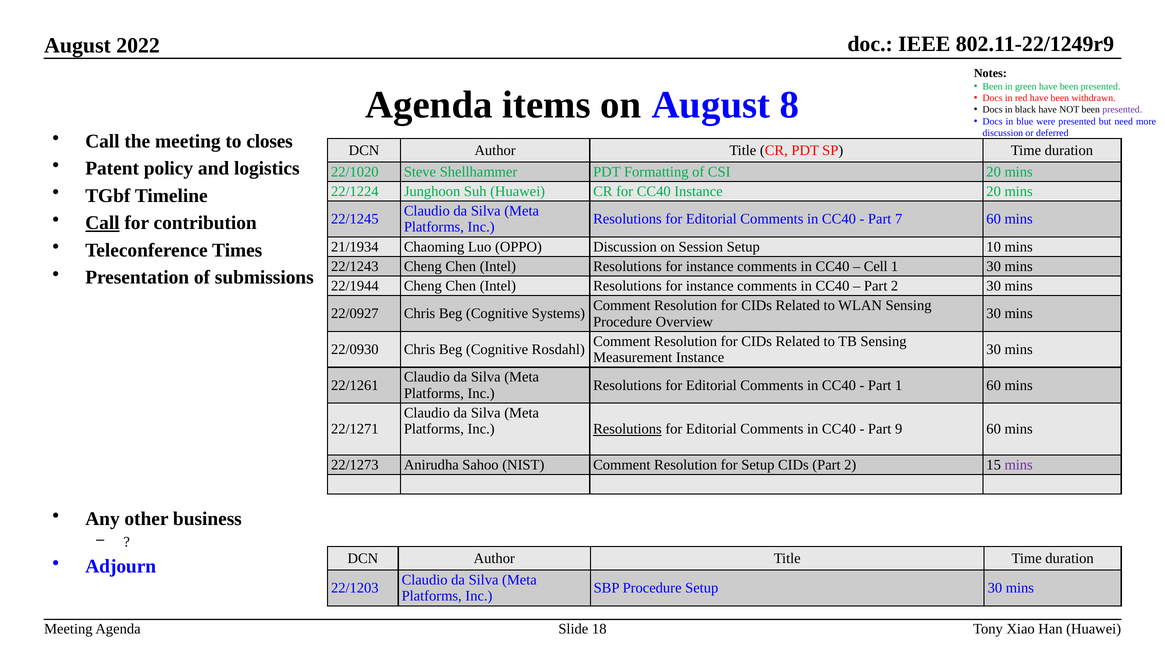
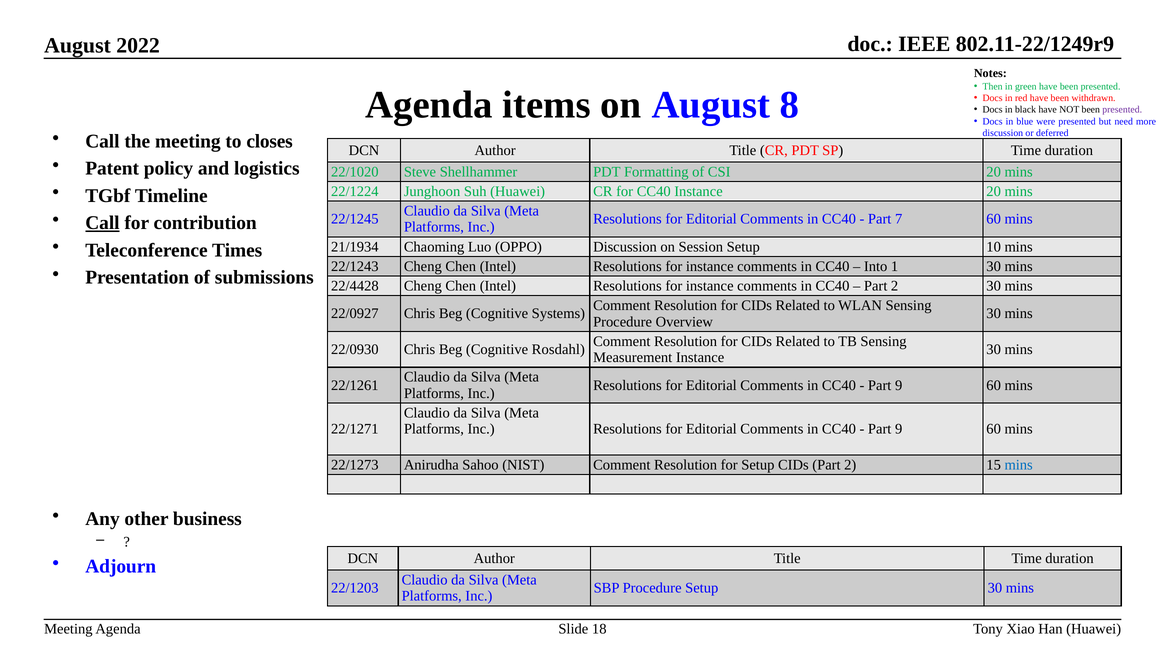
Been at (993, 86): Been -> Then
Cell: Cell -> Into
22/1944: 22/1944 -> 22/4428
1 at (899, 385): 1 -> 9
Resolutions at (627, 429) underline: present -> none
mins at (1019, 464) colour: purple -> blue
